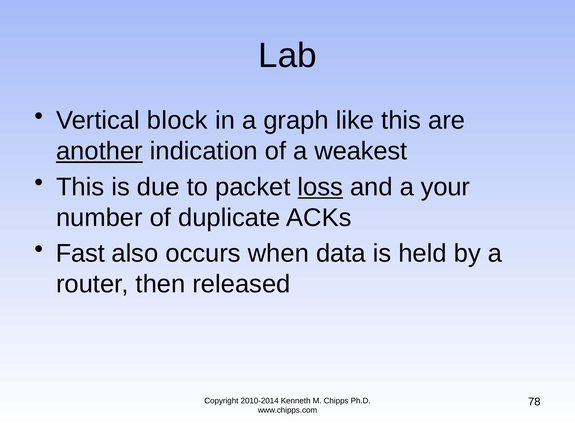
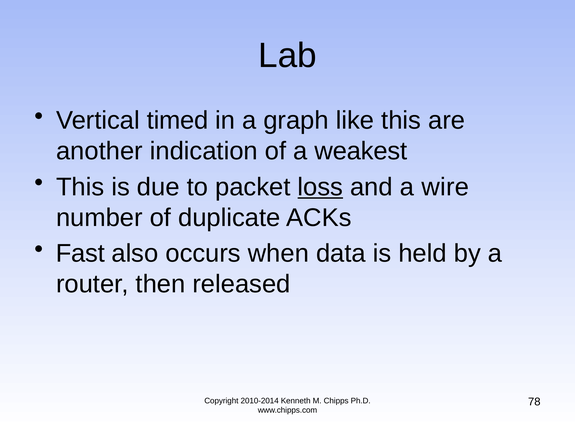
block: block -> timed
another underline: present -> none
your: your -> wire
